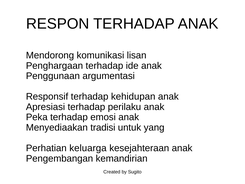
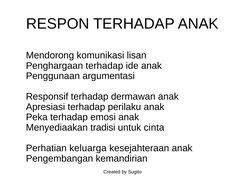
kehidupan: kehidupan -> dermawan
yang: yang -> cinta
